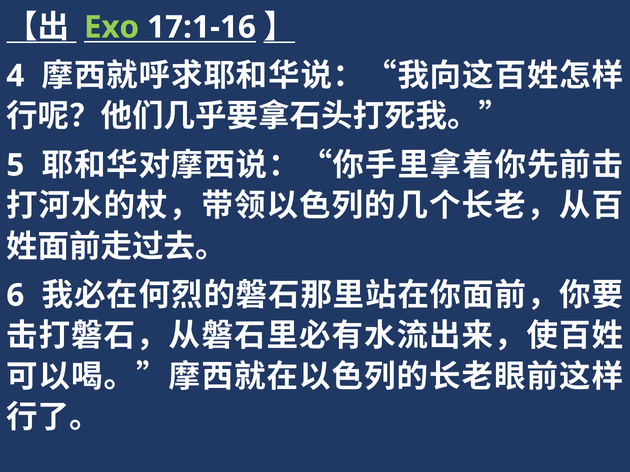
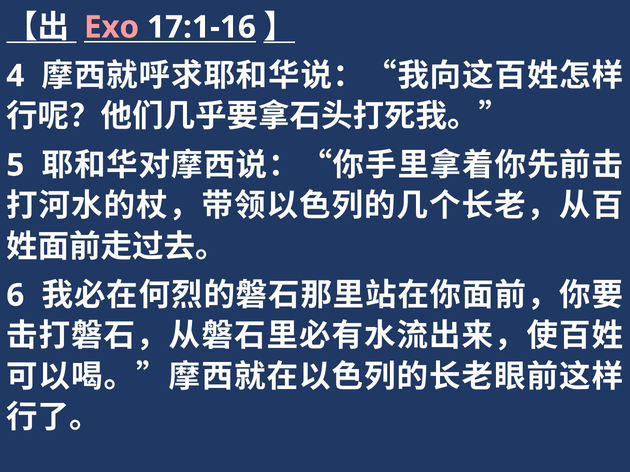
Exo colour: light green -> pink
